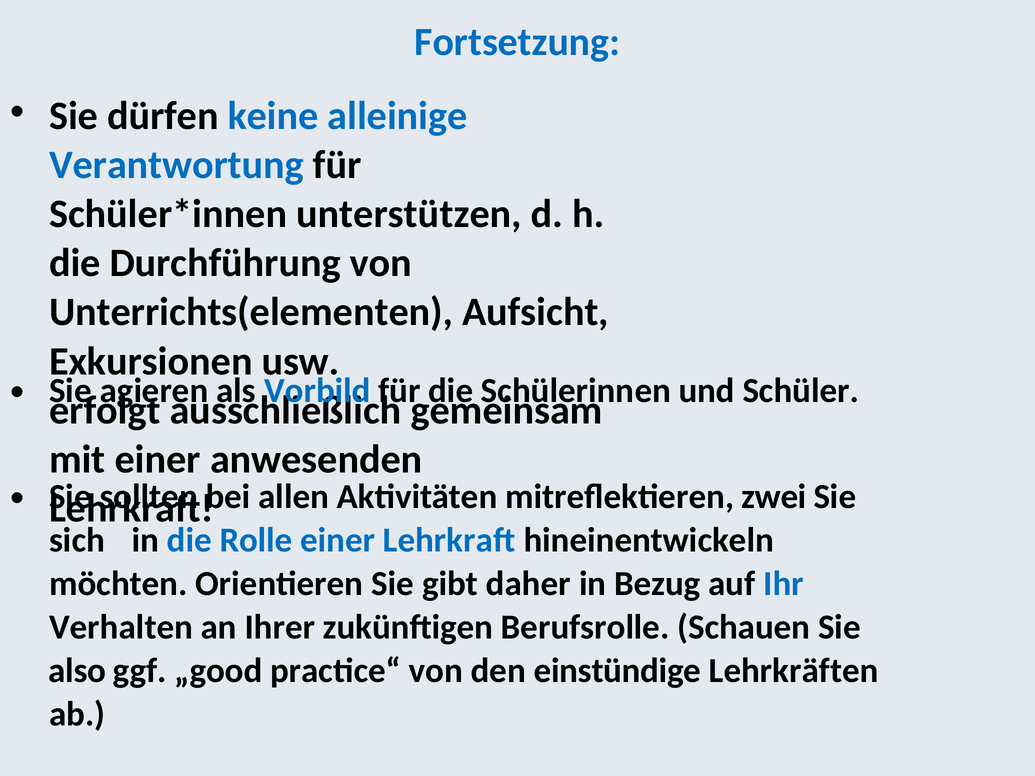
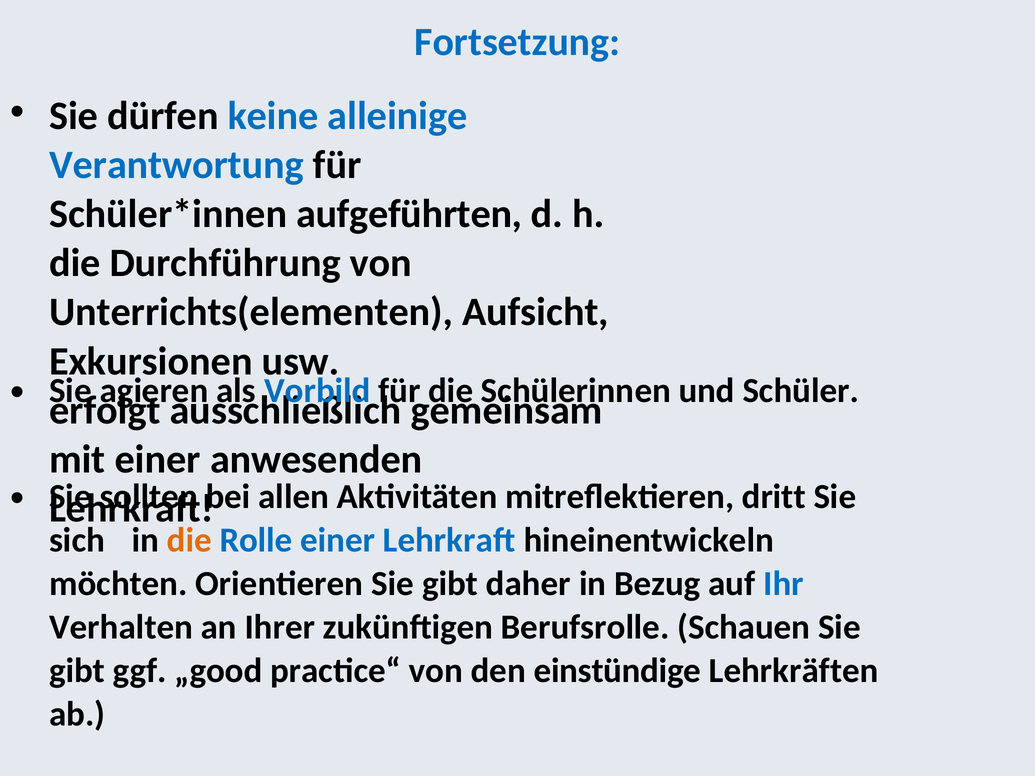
unterstützen: unterstützen -> aufgeführten
zwei: zwei -> dritt
die at (189, 540) colour: blue -> orange
also at (77, 671): also -> gibt
